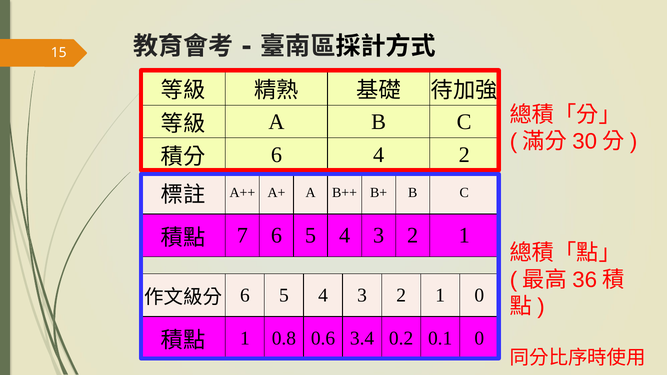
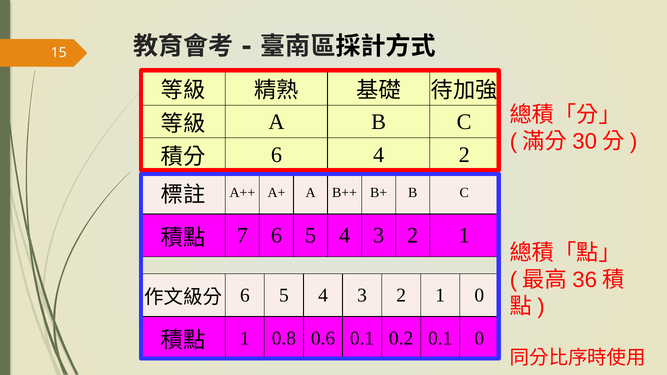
0.6 3.4: 3.4 -> 0.1
